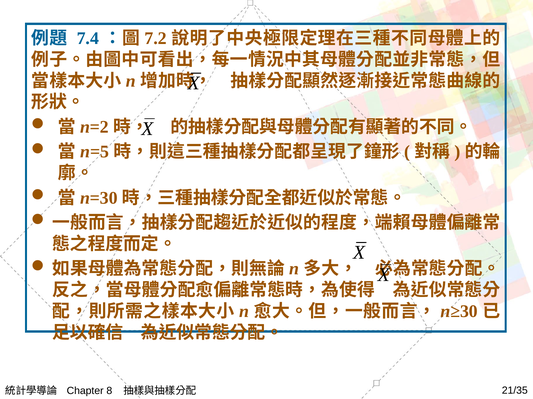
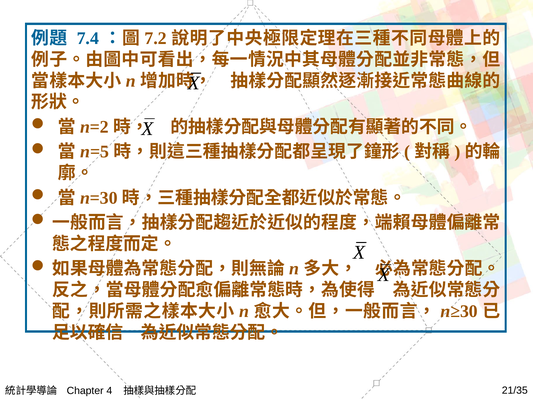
8: 8 -> 4
